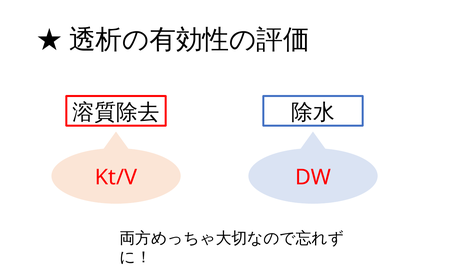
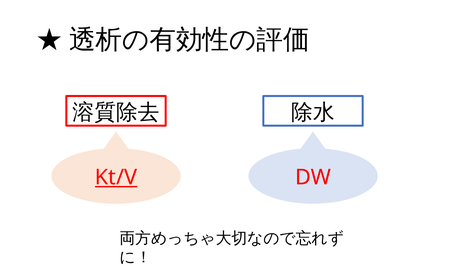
Kt/V underline: none -> present
